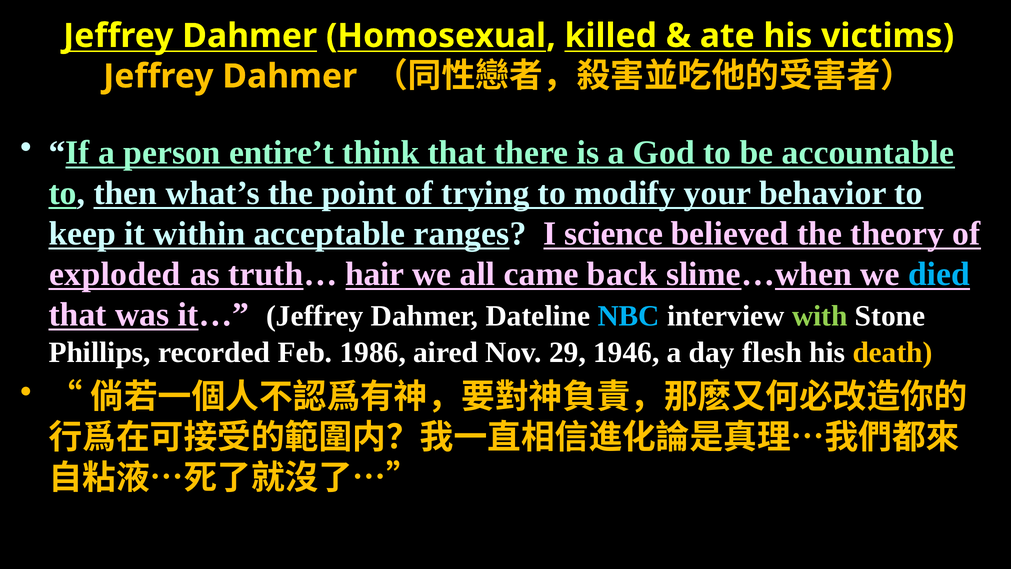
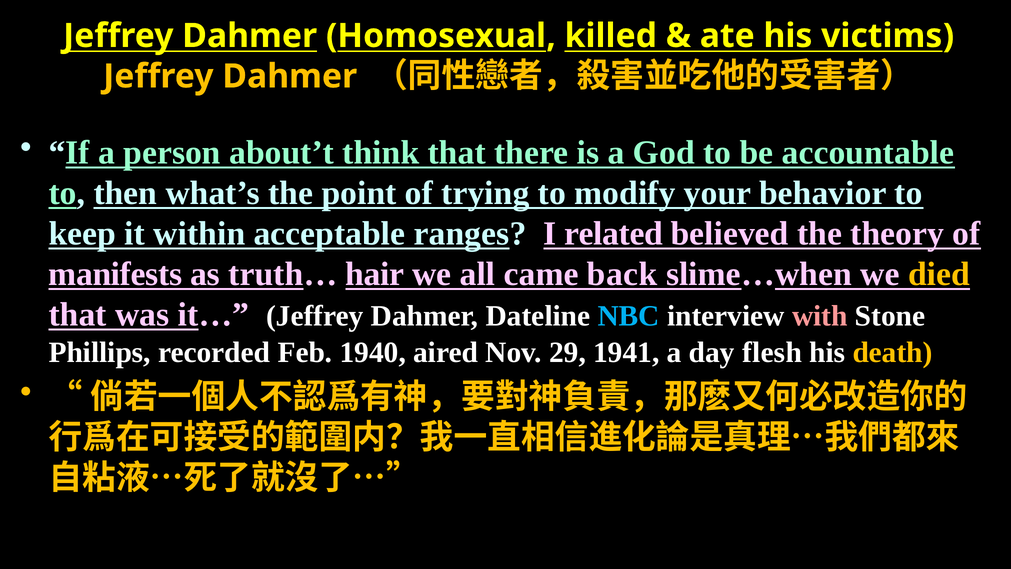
entire’t: entire’t -> about’t
science: science -> related
exploded: exploded -> manifests
died colour: light blue -> yellow
with colour: light green -> pink
1986: 1986 -> 1940
1946: 1946 -> 1941
